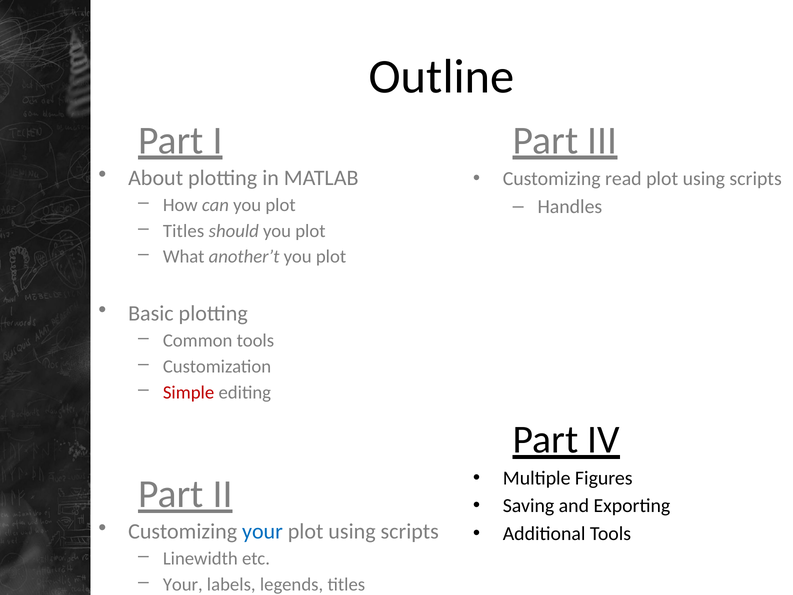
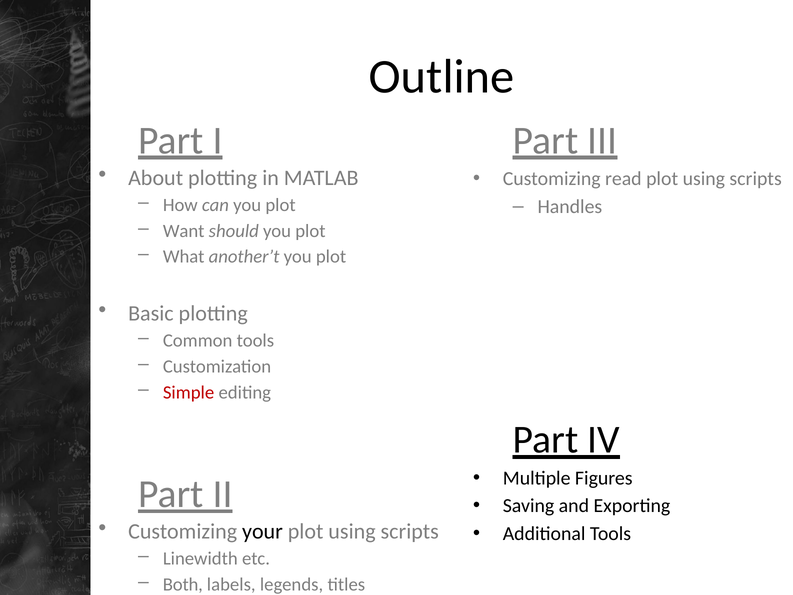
Titles at (184, 231): Titles -> Want
your at (262, 531) colour: blue -> black
Your at (183, 584): Your -> Both
